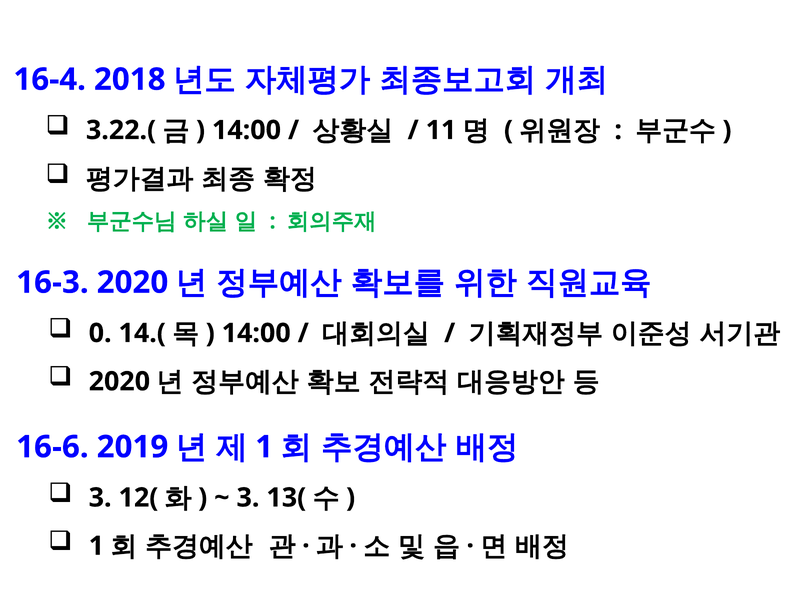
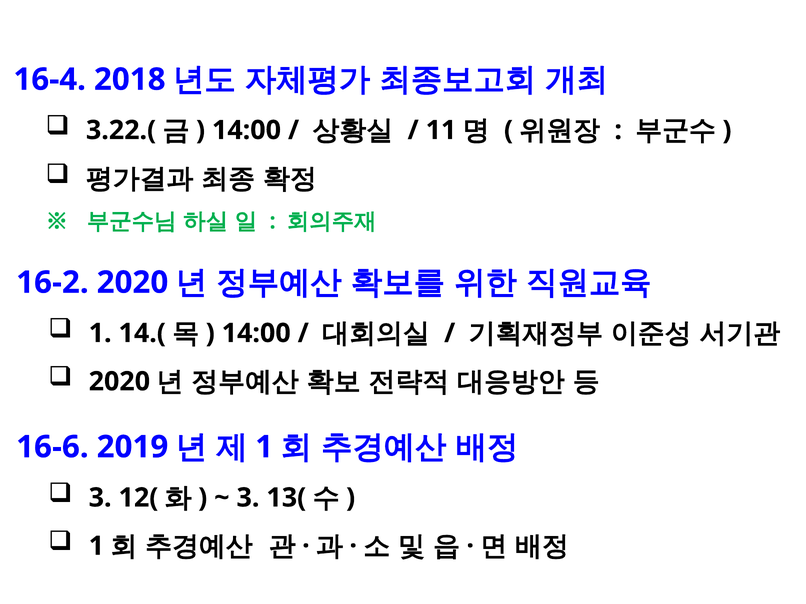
16-3: 16-3 -> 16-2
0 at (100, 333): 0 -> 1
